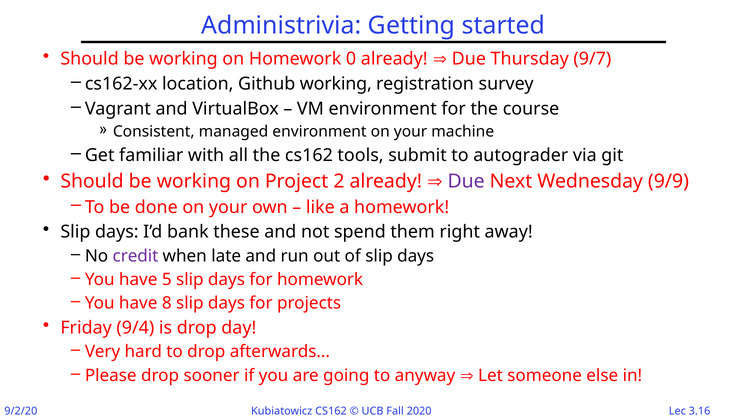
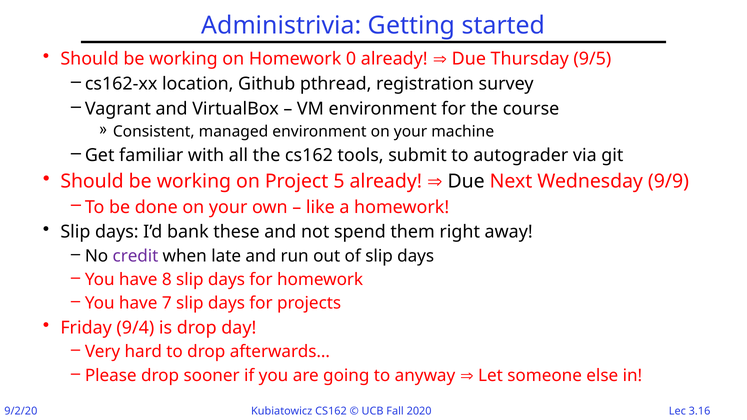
9/7: 9/7 -> 9/5
Github working: working -> pthread
2: 2 -> 5
Due at (466, 181) colour: purple -> black
5: 5 -> 8
8: 8 -> 7
